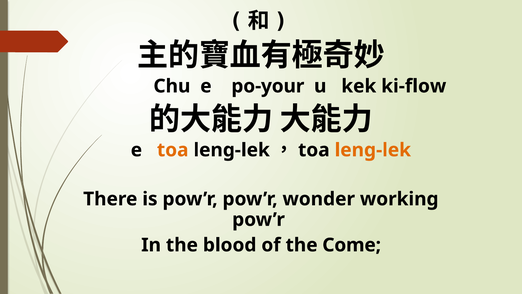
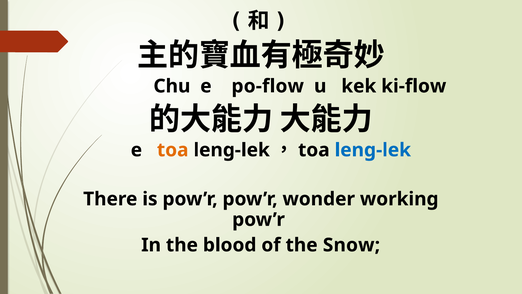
po-your: po-your -> po-flow
leng-lek at (373, 150) colour: orange -> blue
Come: Come -> Snow
